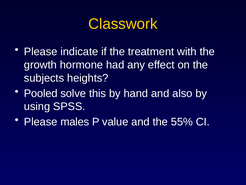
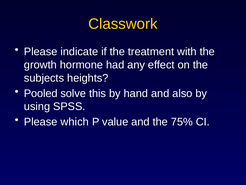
males: males -> which
55%: 55% -> 75%
